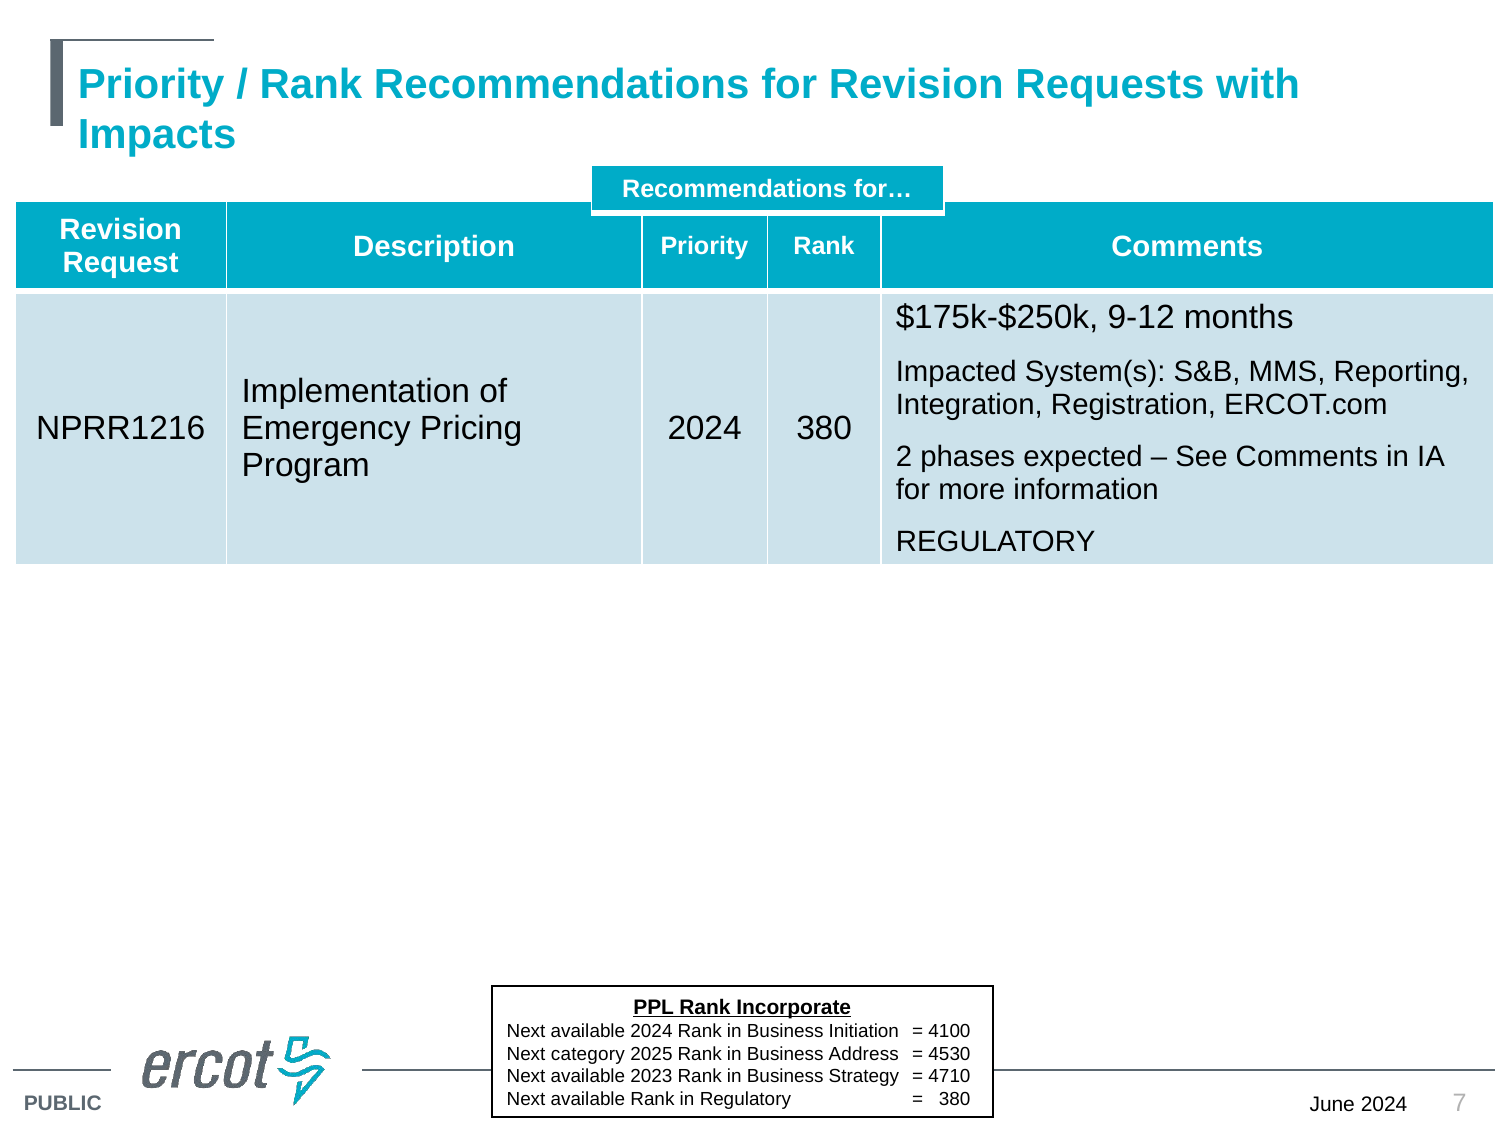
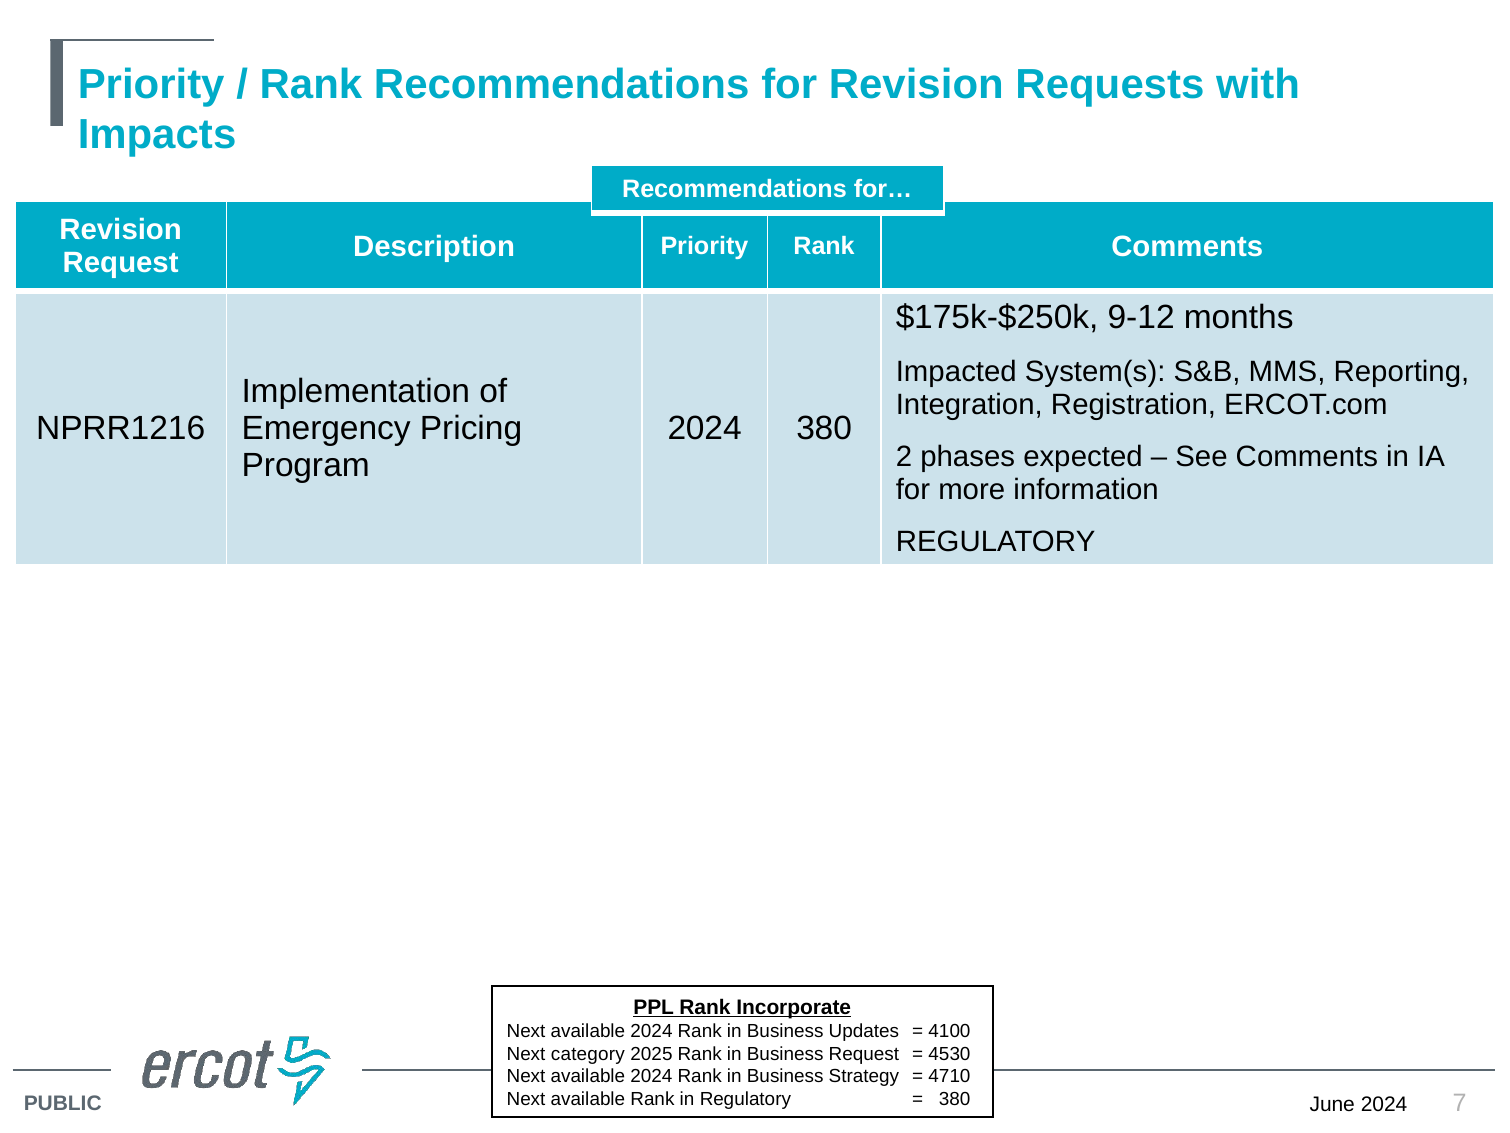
Initiation: Initiation -> Updates
Business Address: Address -> Request
2023 at (651, 1076): 2023 -> 2024
